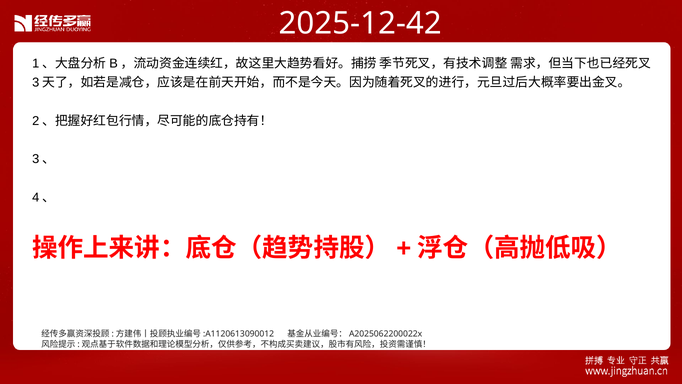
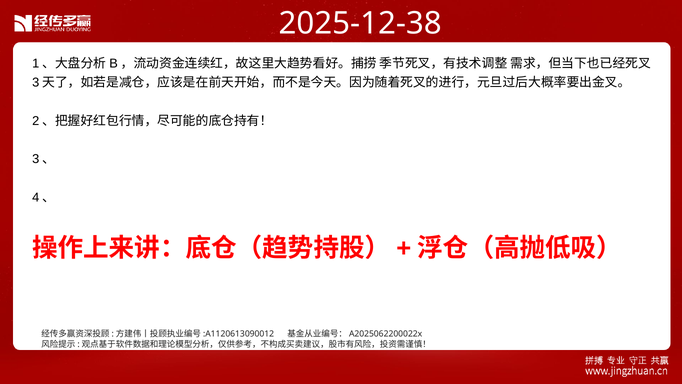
2025-12-42: 2025-12-42 -> 2025-12-38
